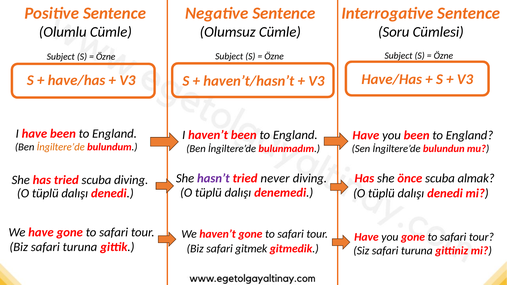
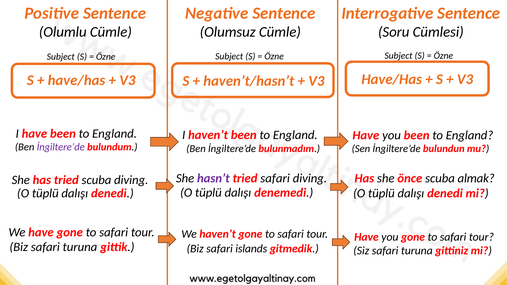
İngiltere’de at (61, 147) colour: orange -> purple
tried never: never -> safari
gitmek: gitmek -> islands
